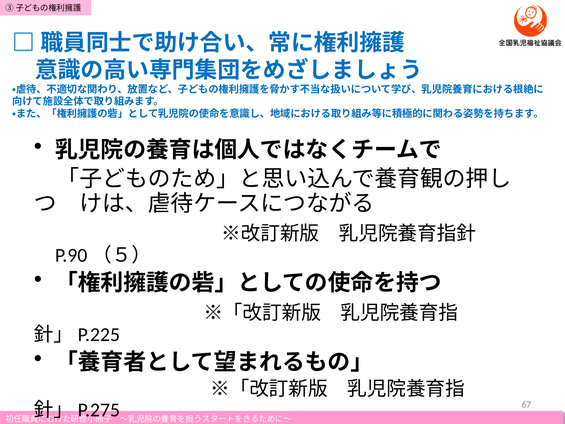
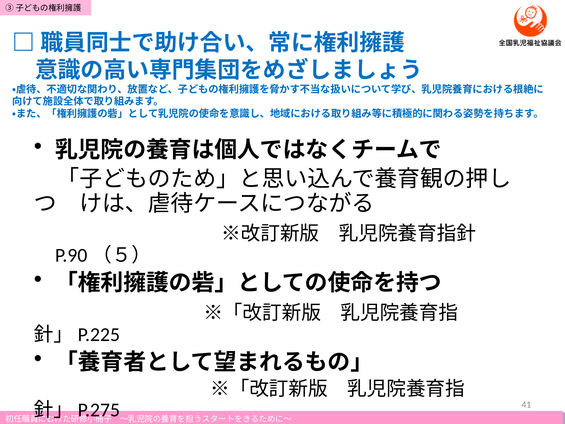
67: 67 -> 41
